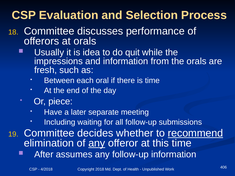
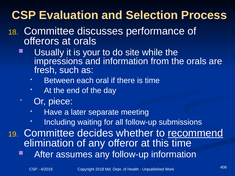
idea: idea -> your
quit: quit -> site
any at (97, 143) underline: present -> none
